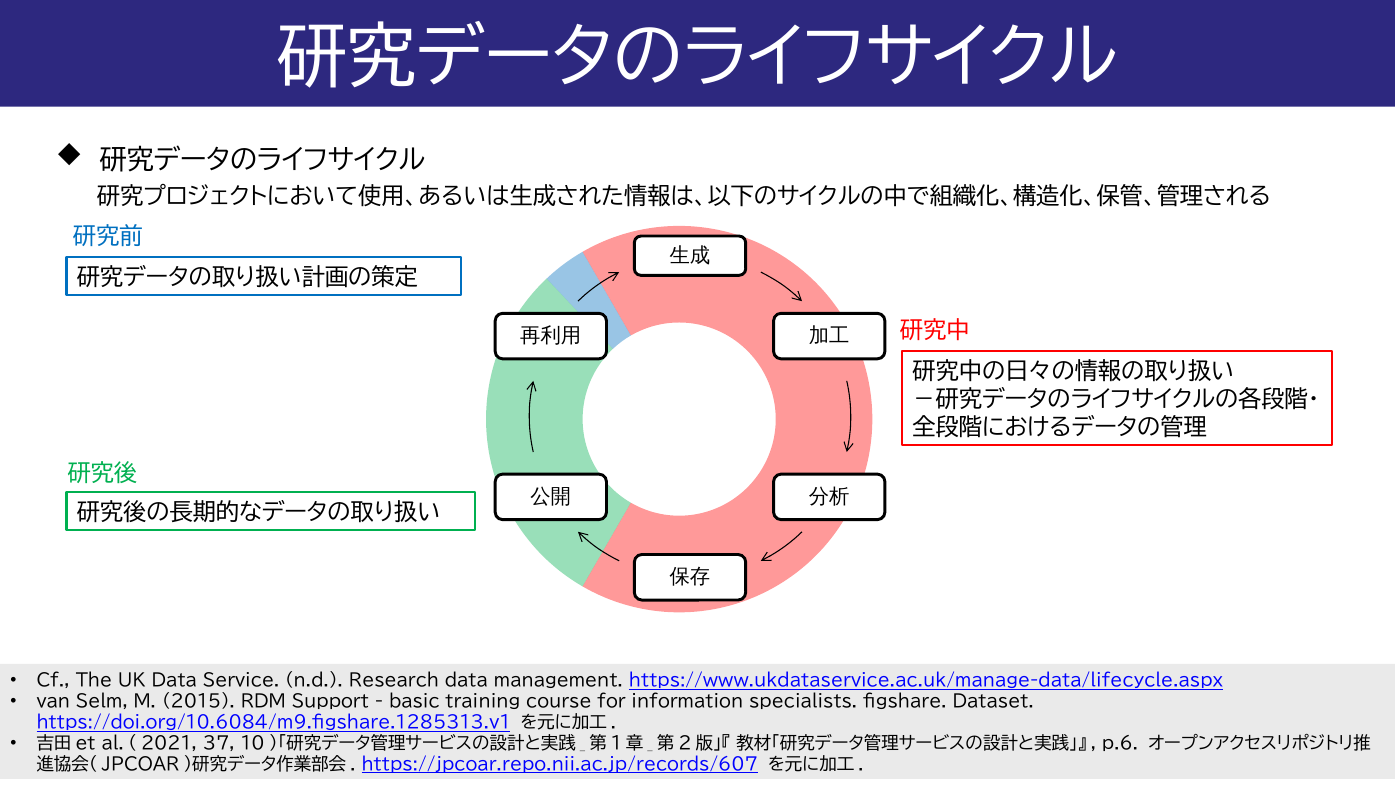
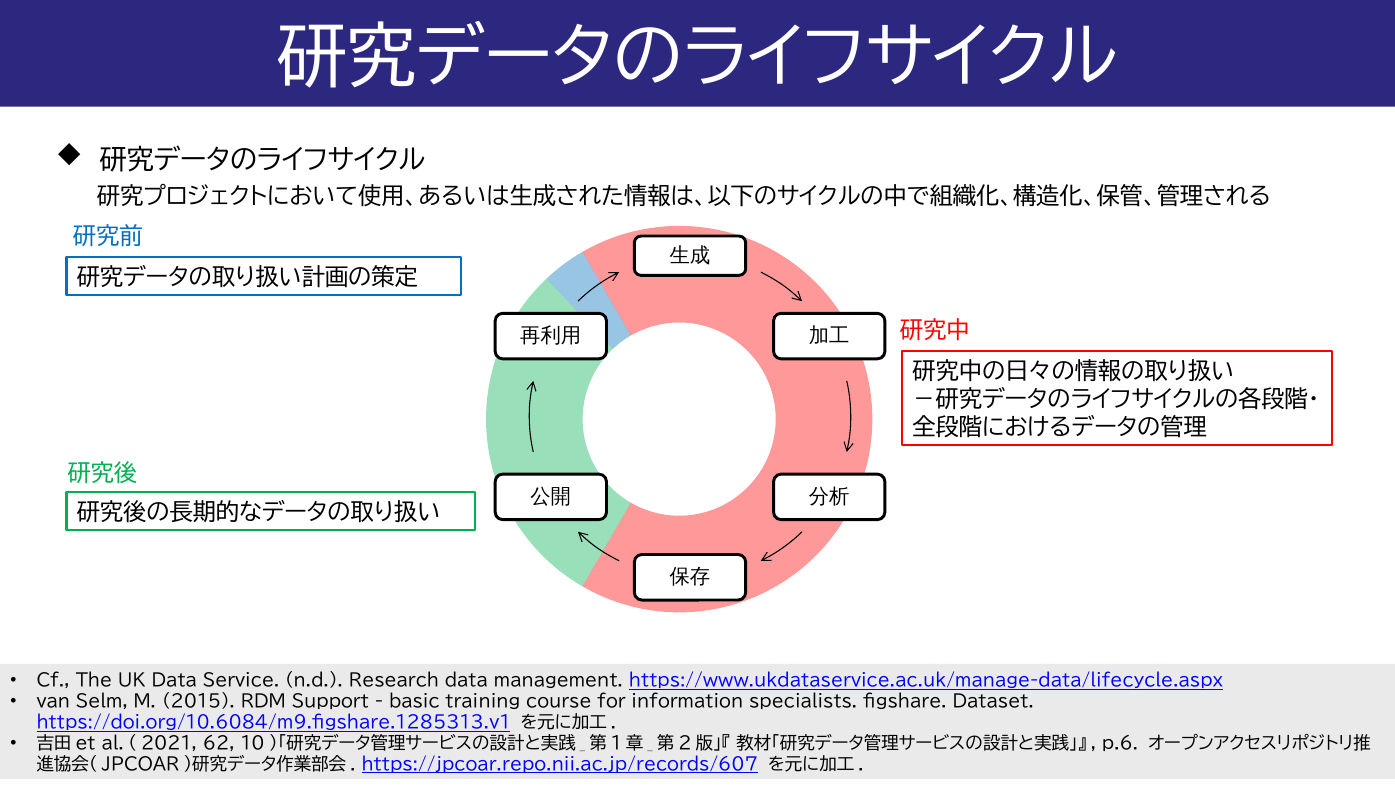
37: 37 -> 62
